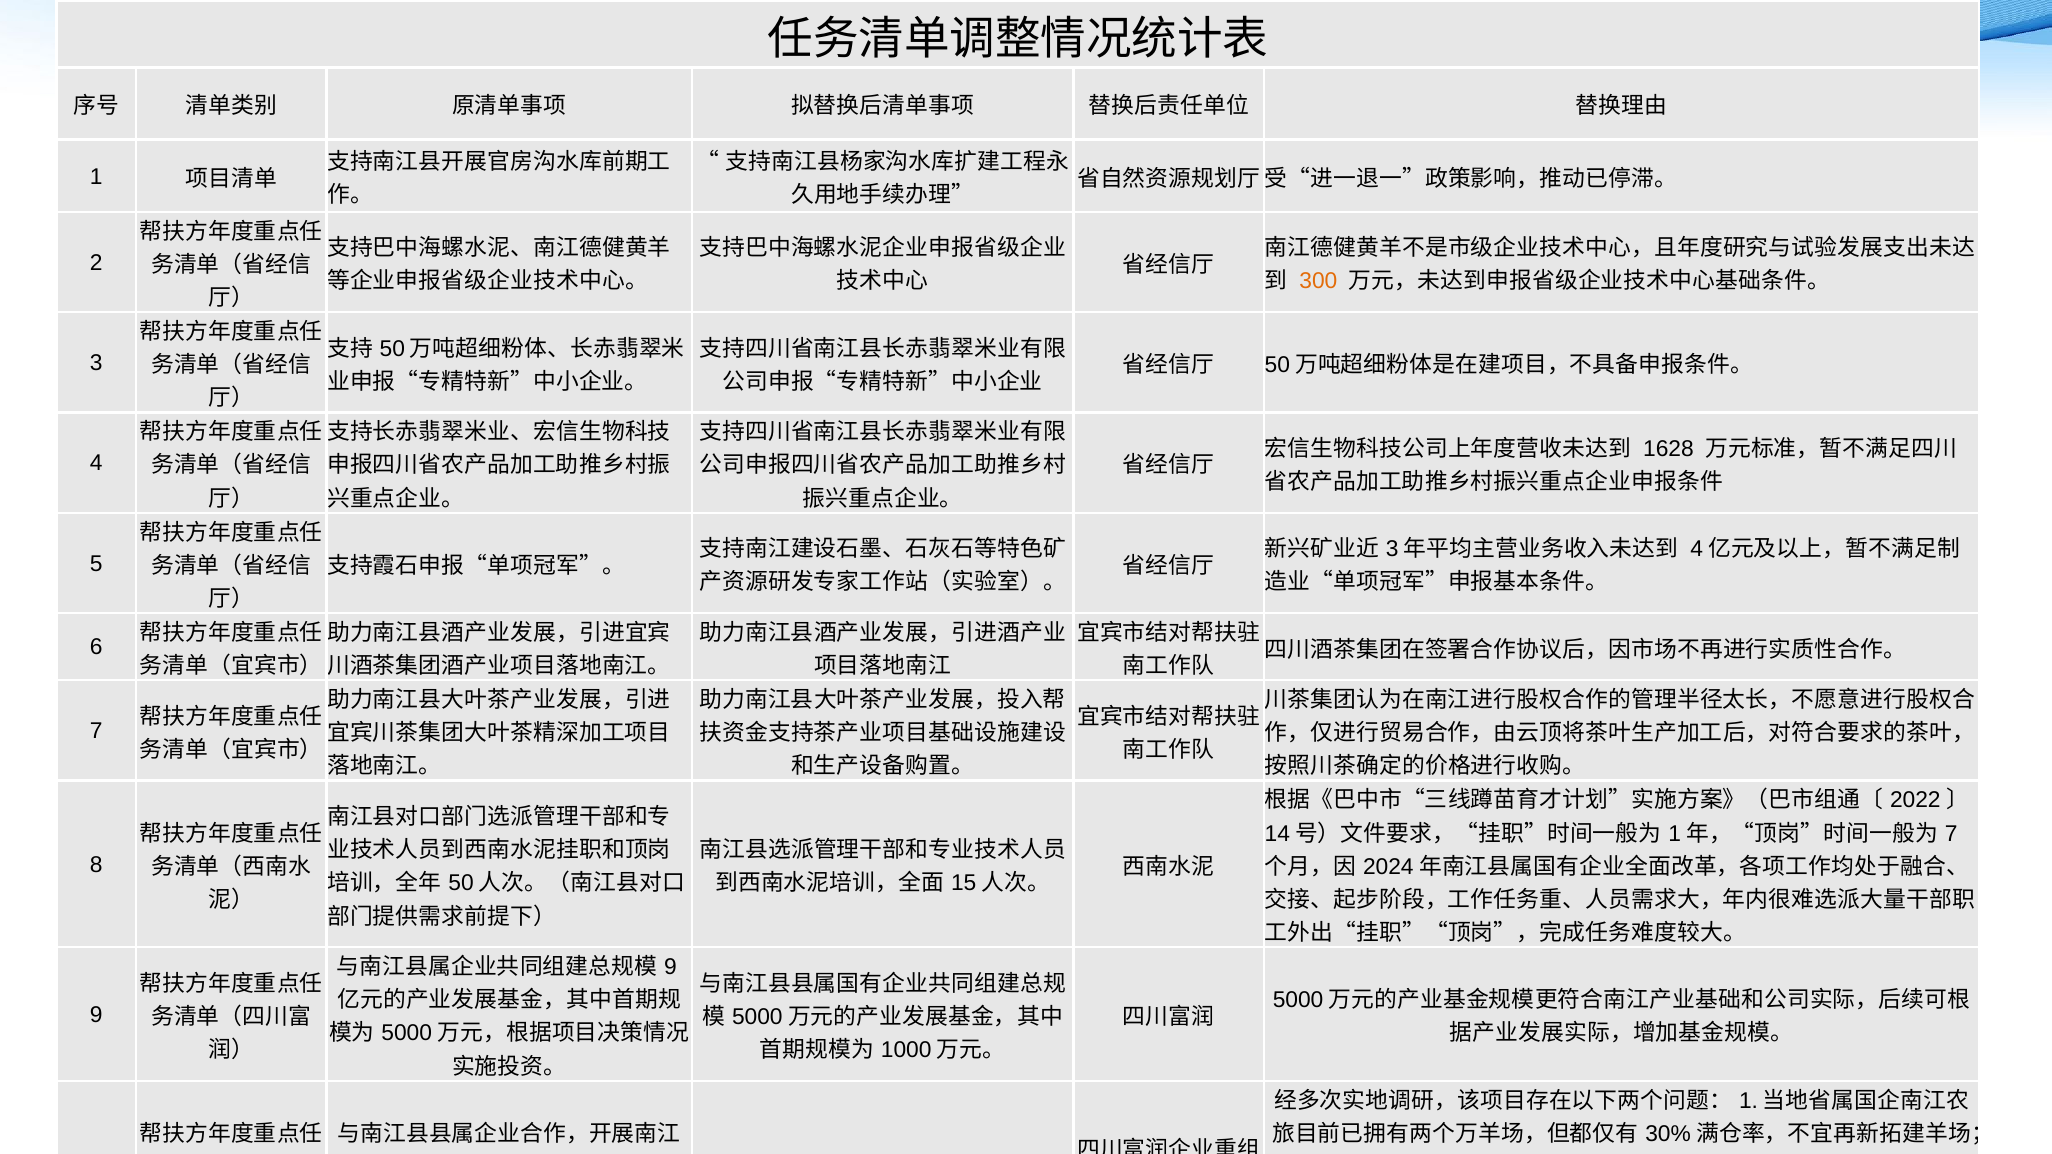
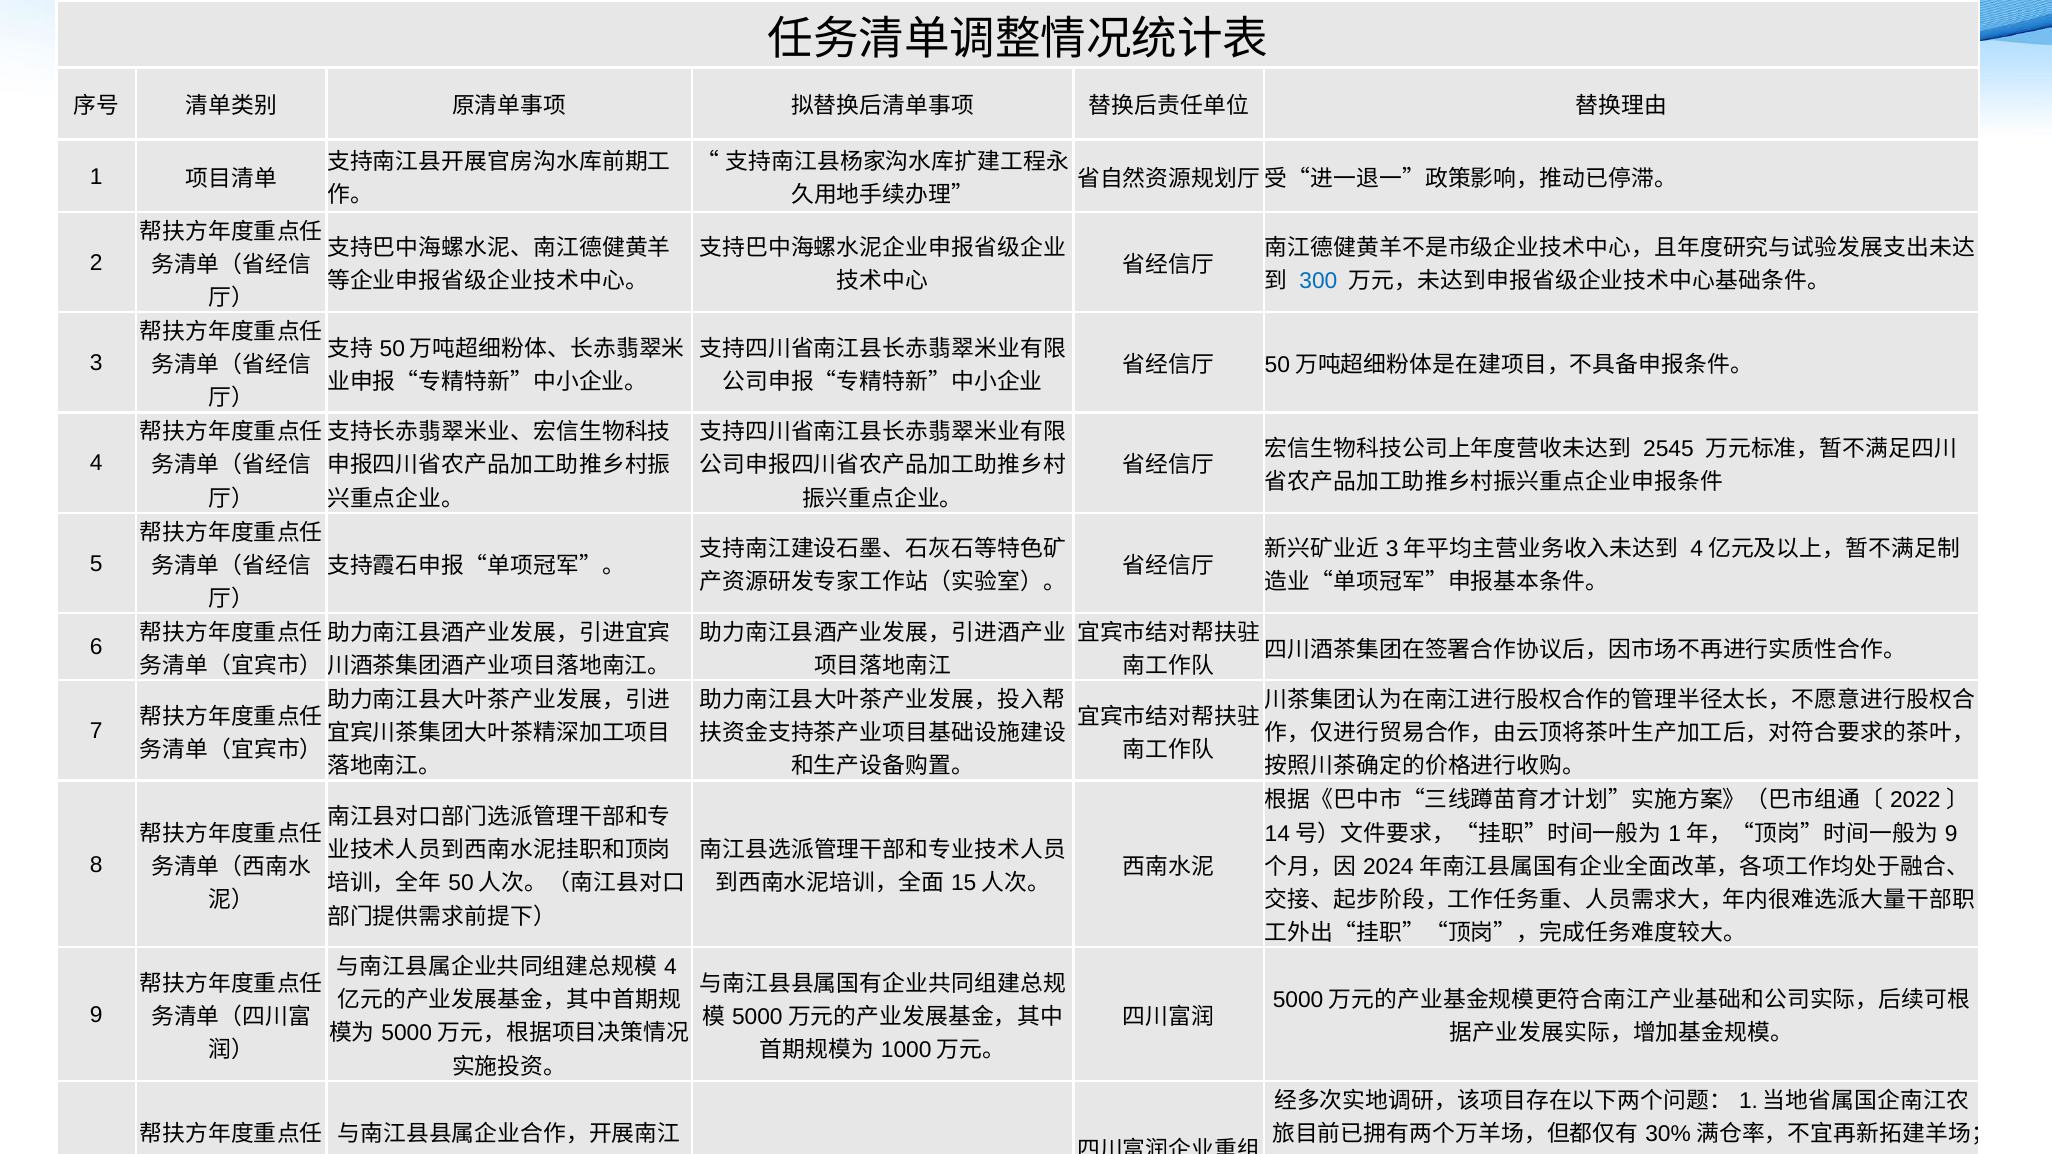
300 colour: orange -> blue
1628: 1628 -> 2545
7 at (1951, 834): 7 -> 9
9 at (670, 967): 9 -> 4
